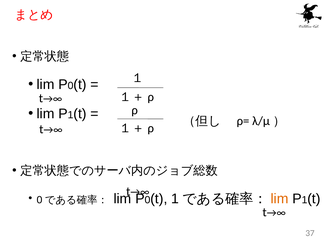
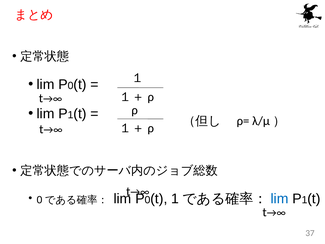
lim at (280, 199) colour: orange -> blue
